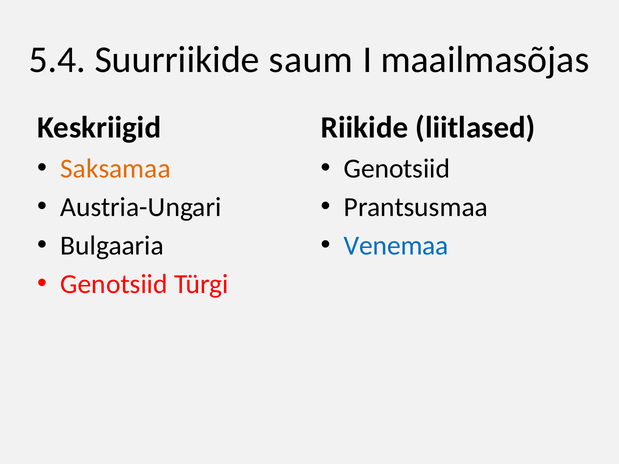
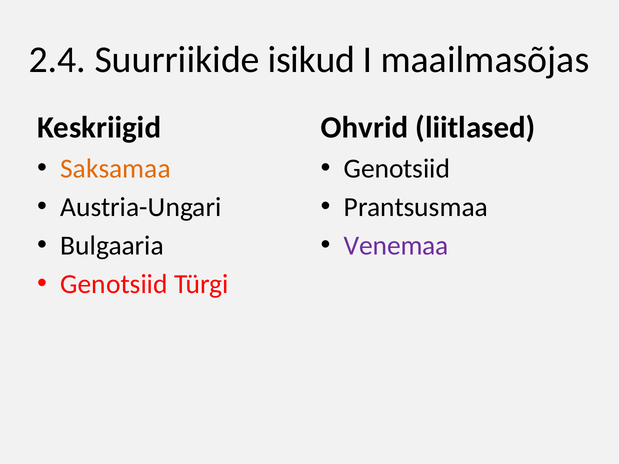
5.4: 5.4 -> 2.4
saum: saum -> isikud
Riikide: Riikide -> Ohvrid
Venemaa colour: blue -> purple
